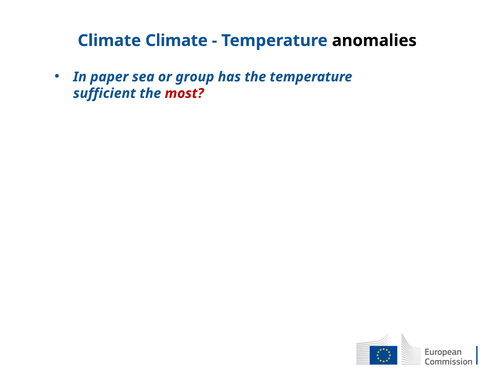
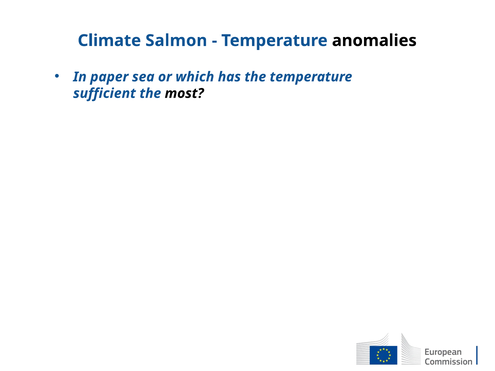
Climate Climate: Climate -> Salmon
group: group -> which
most colour: red -> black
